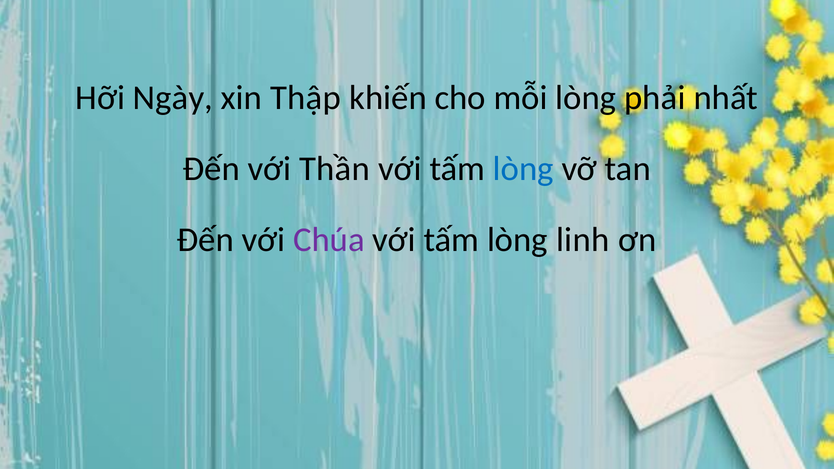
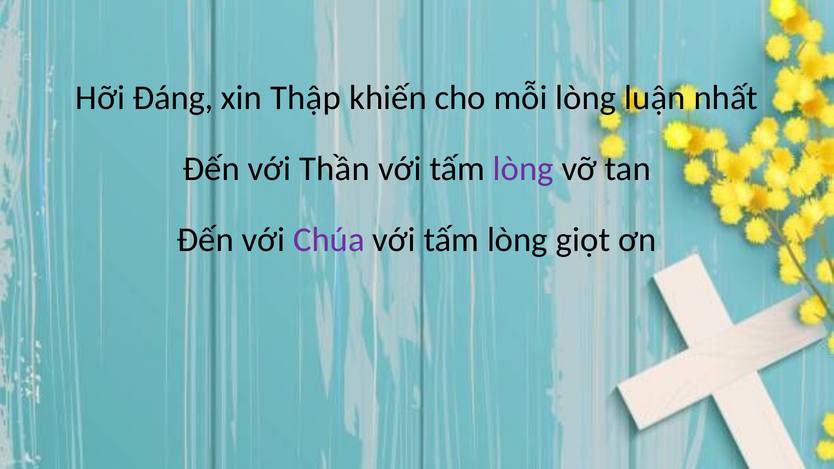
Ngày: Ngày -> Đáng
phải: phải -> luận
lòng at (523, 169) colour: blue -> purple
linh: linh -> giọt
